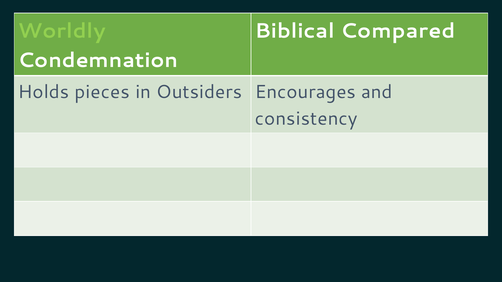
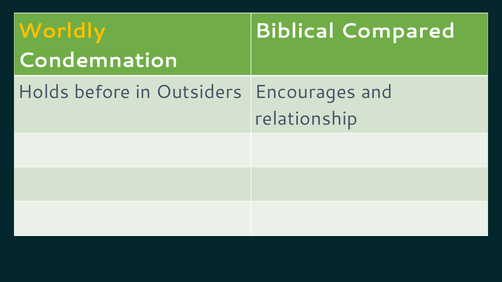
Worldly colour: light green -> yellow
pieces: pieces -> before
consistency: consistency -> relationship
